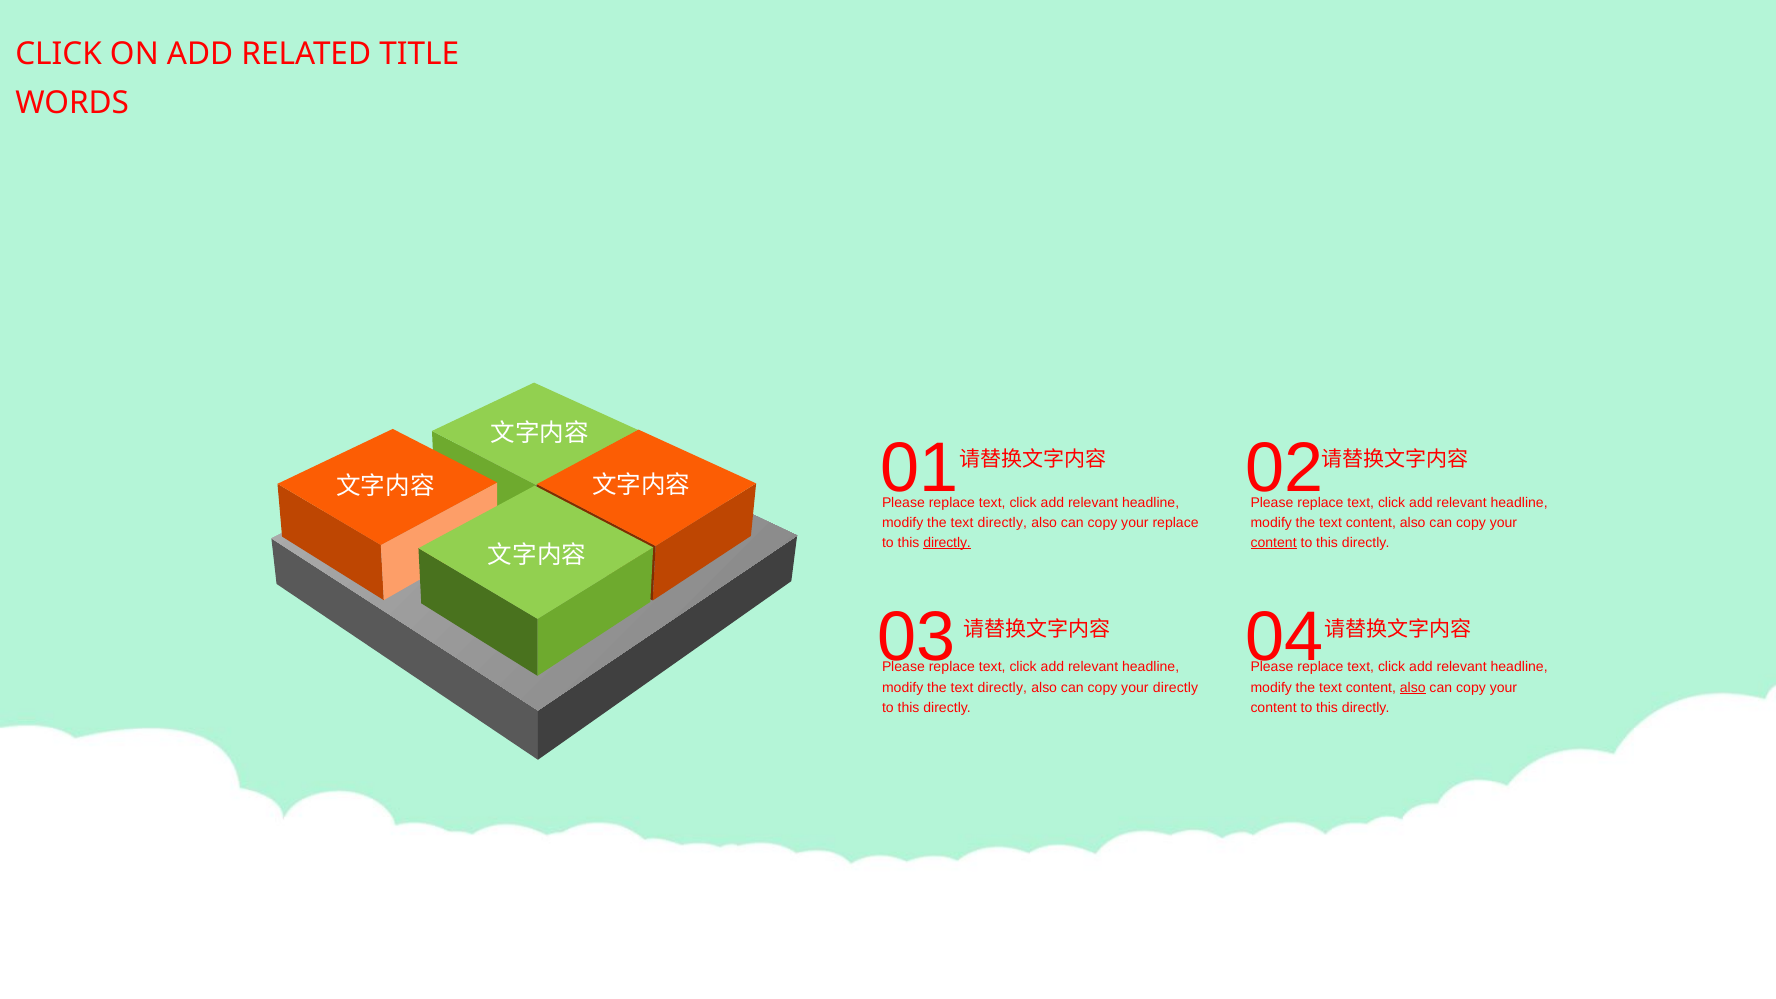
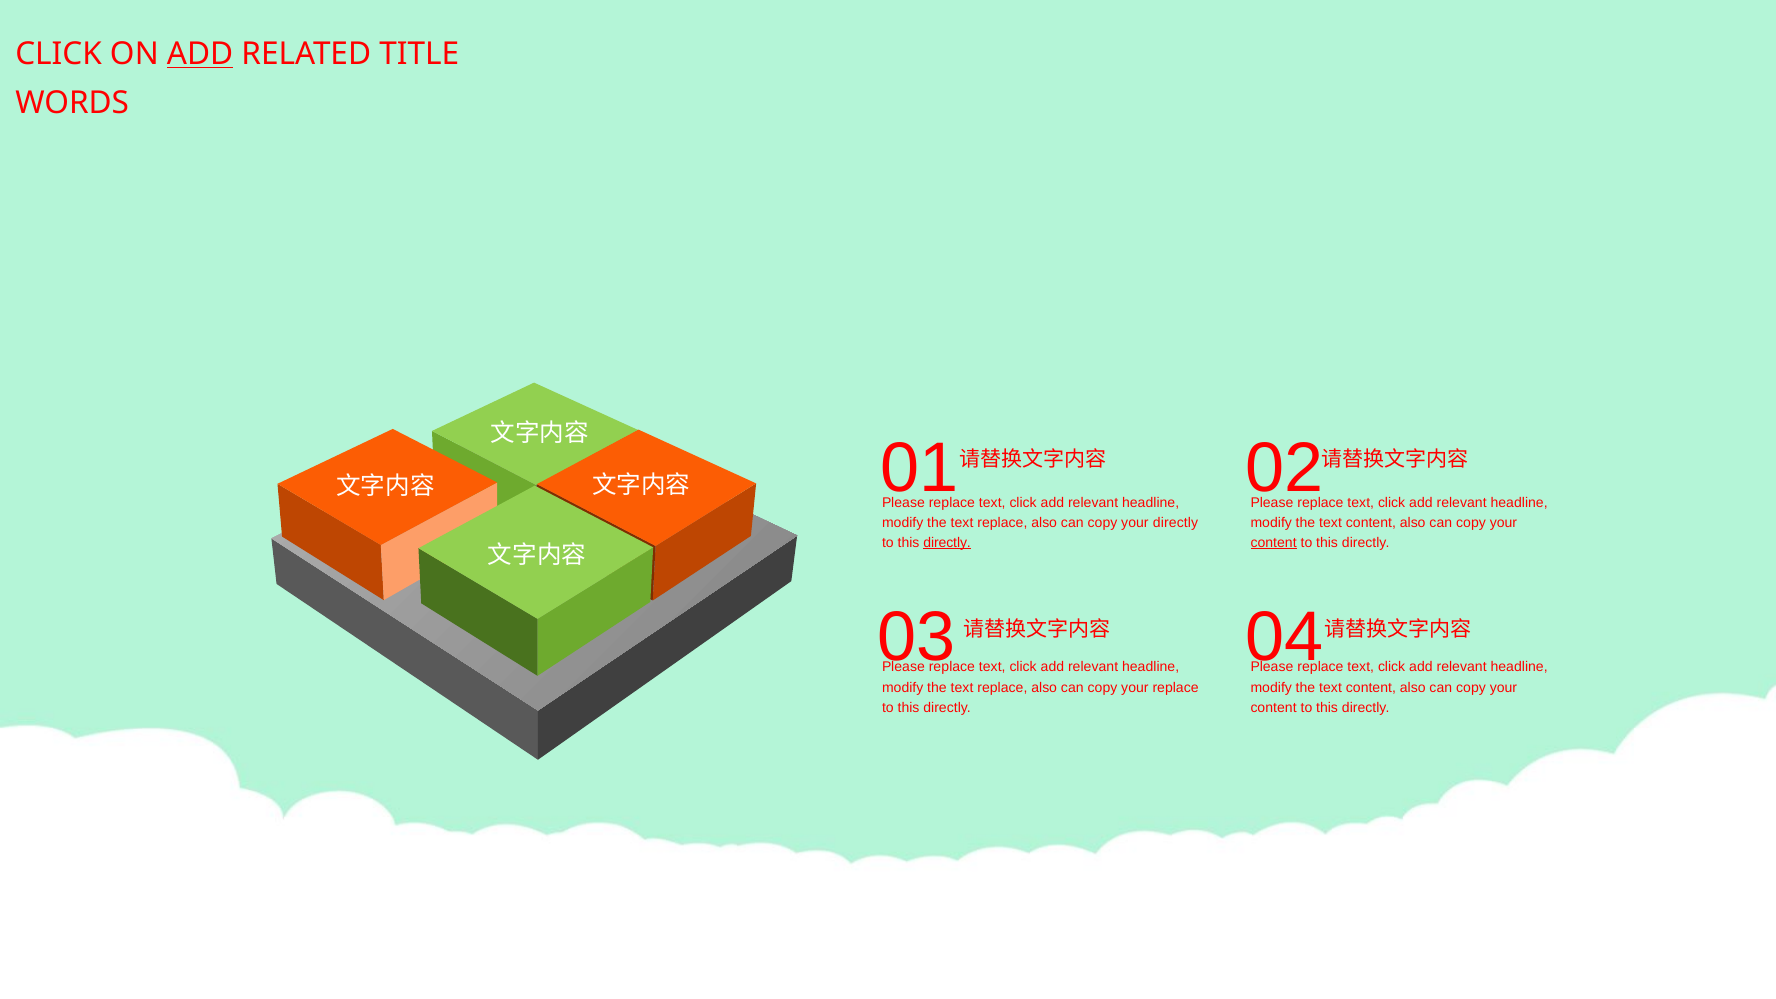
ADD at (200, 54) underline: none -> present
directly at (1002, 523): directly -> replace
your replace: replace -> directly
directly at (1002, 687): directly -> replace
your directly: directly -> replace
also at (1413, 687) underline: present -> none
